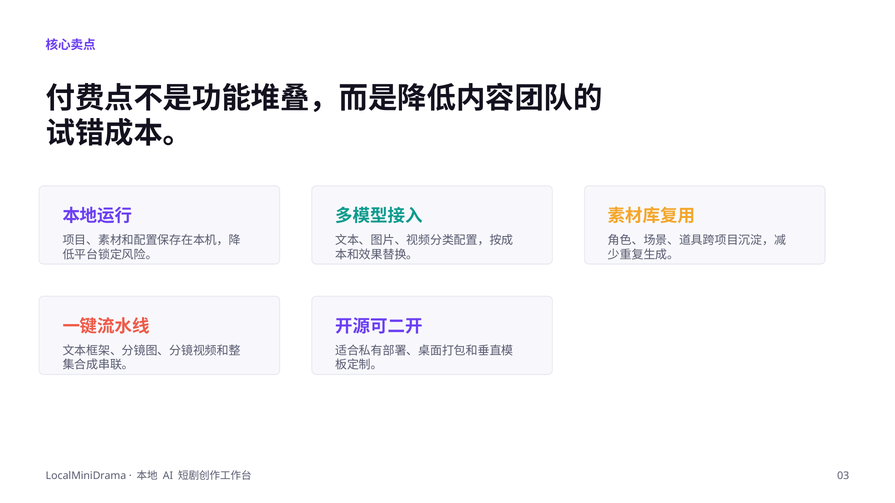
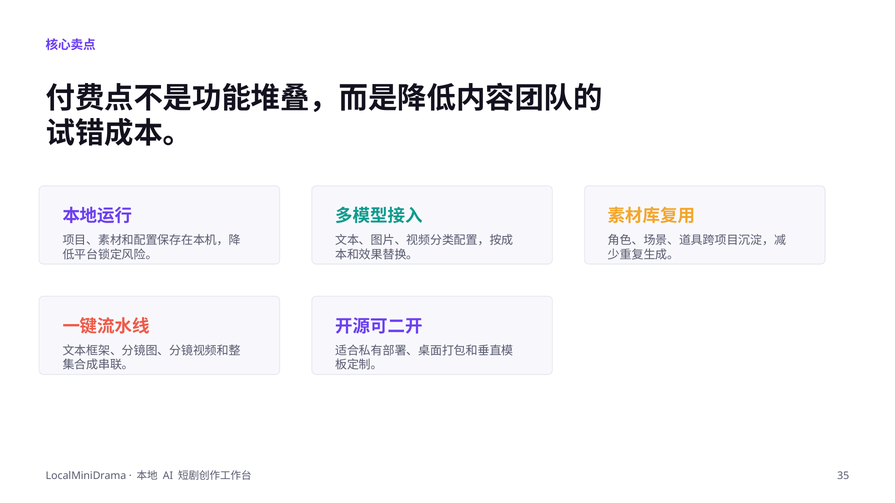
03: 03 -> 35
